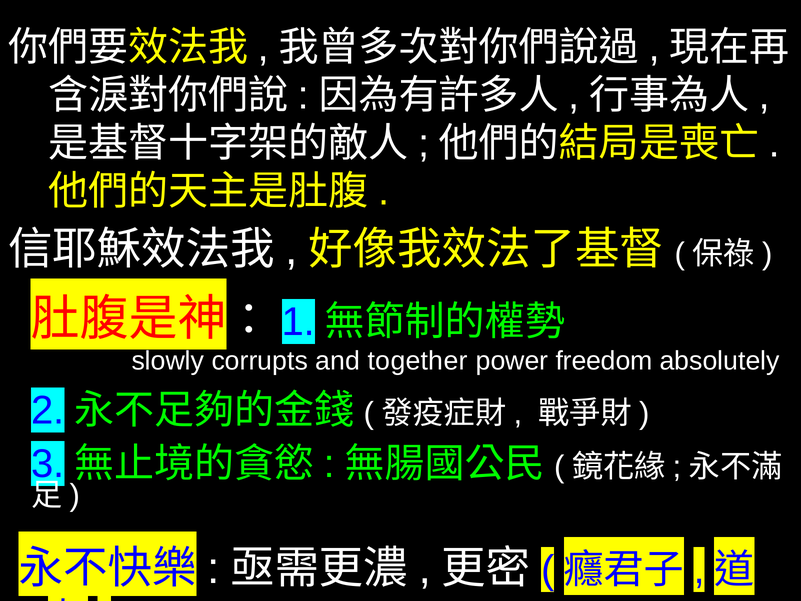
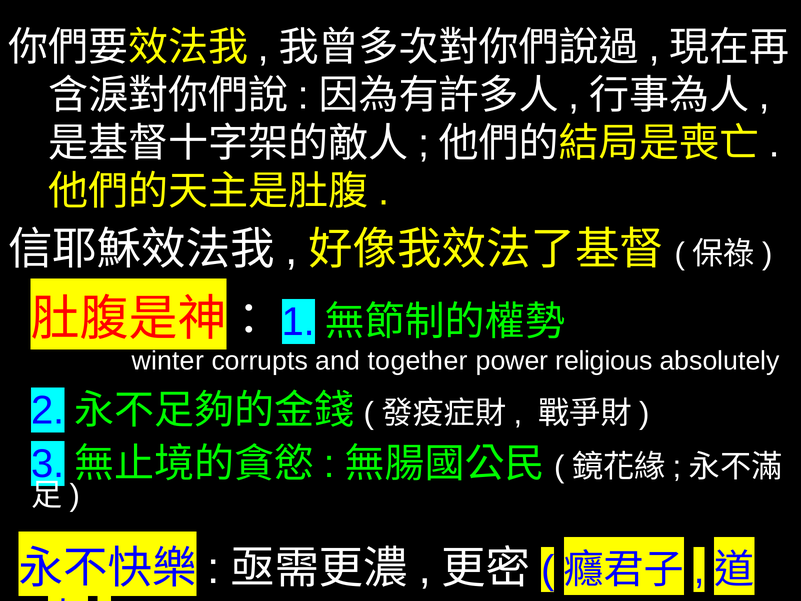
slowly: slowly -> winter
freedom: freedom -> religious
